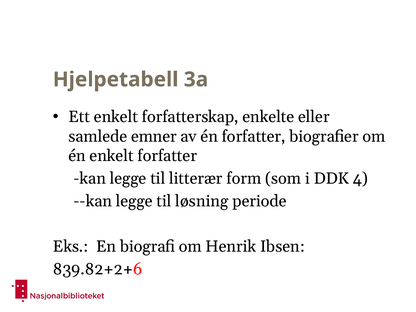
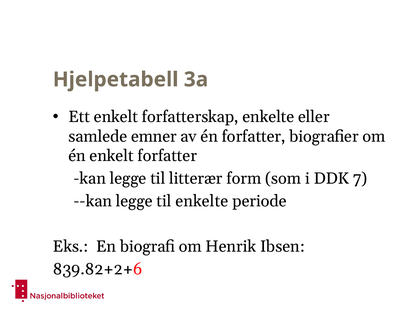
4: 4 -> 7
til løsning: løsning -> enkelte
